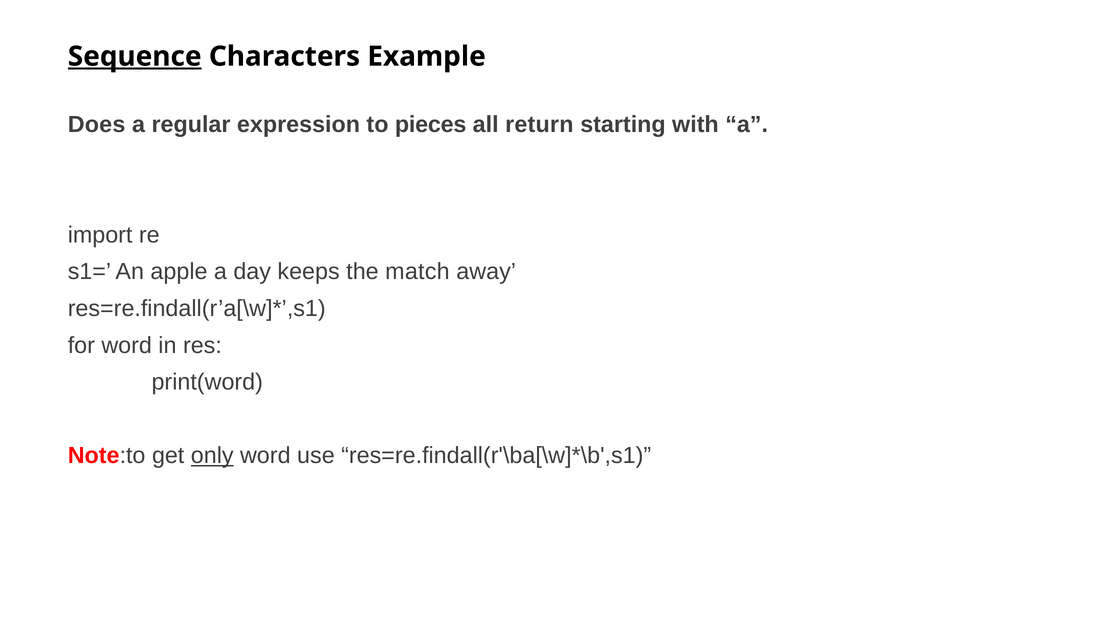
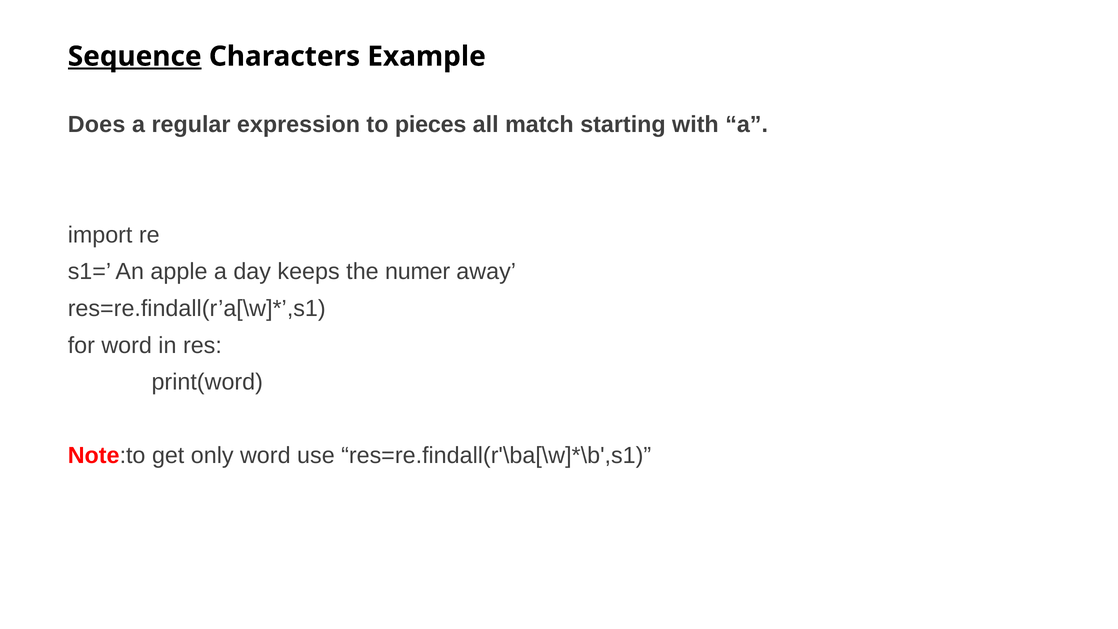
return: return -> match
match: match -> numer
only underline: present -> none
